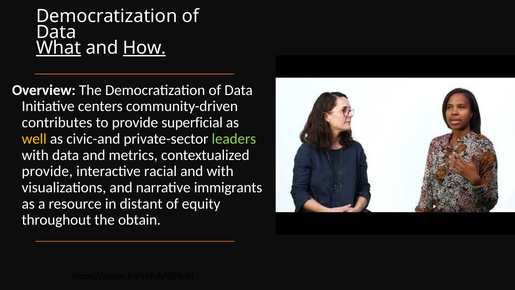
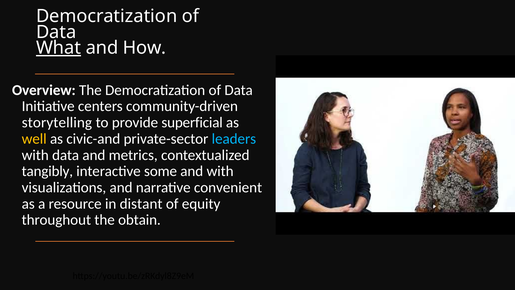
How underline: present -> none
contributes: contributes -> storytelling
leaders colour: light green -> light blue
provide at (47, 171): provide -> tangibly
racial: racial -> some
immigrants: immigrants -> convenient
